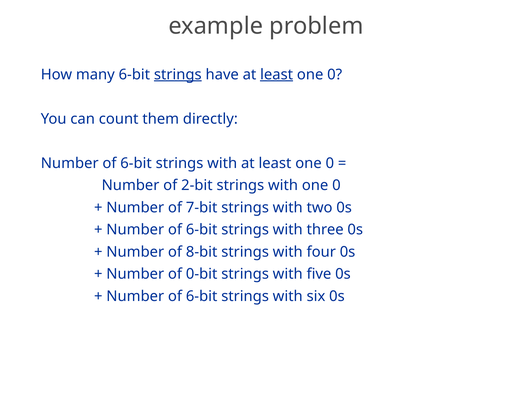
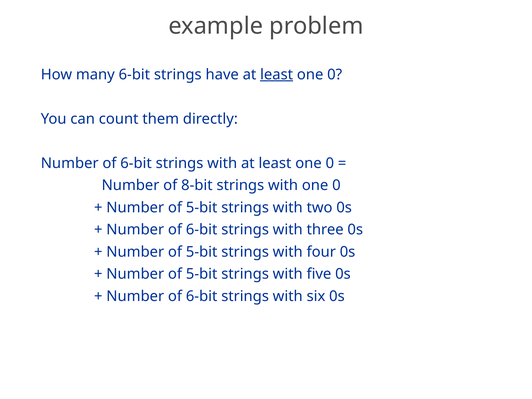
strings at (178, 74) underline: present -> none
2-bit: 2-bit -> 8-bit
7-bit at (202, 208): 7-bit -> 5-bit
8-bit at (202, 252): 8-bit -> 5-bit
0-bit at (202, 274): 0-bit -> 5-bit
